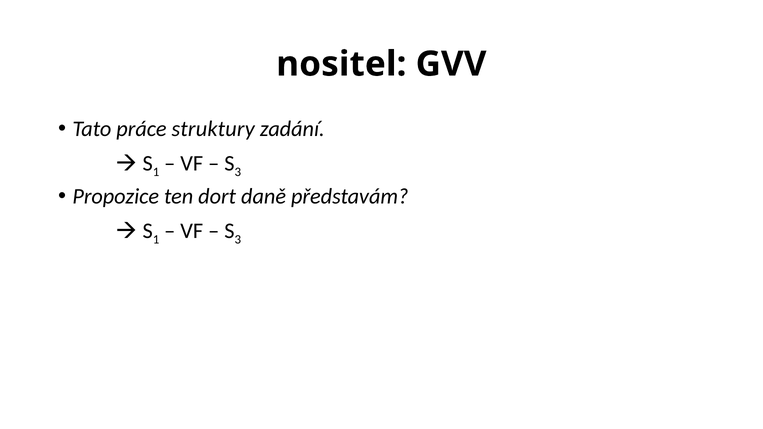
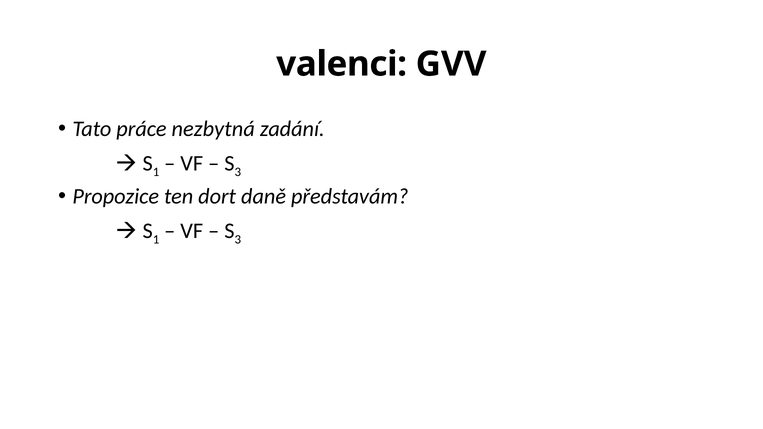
nositel: nositel -> valenci
struktury: struktury -> nezbytná
